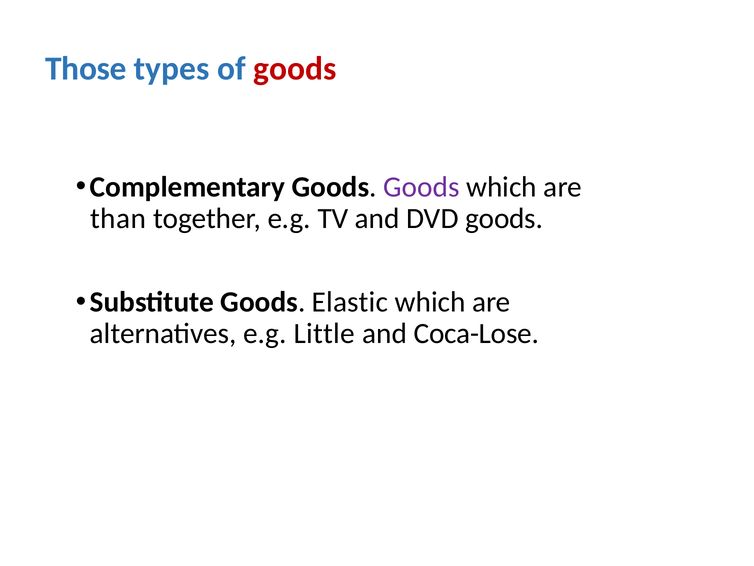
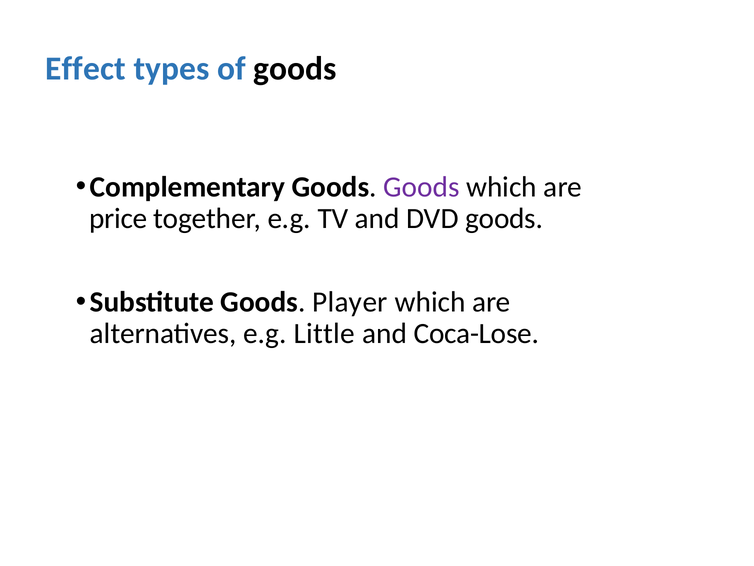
Those: Those -> Effect
goods at (295, 68) colour: red -> black
than: than -> price
Elastic: Elastic -> Player
